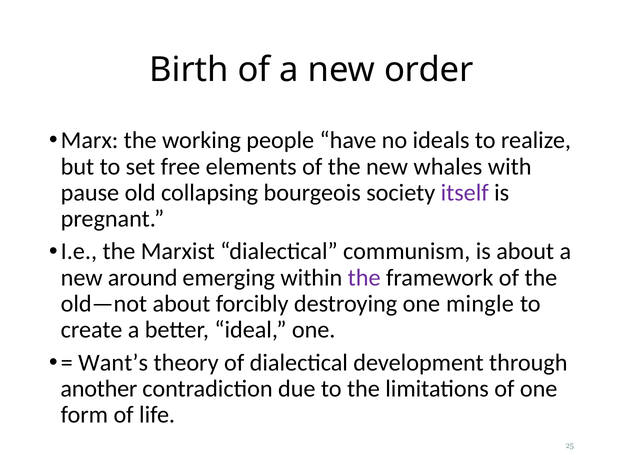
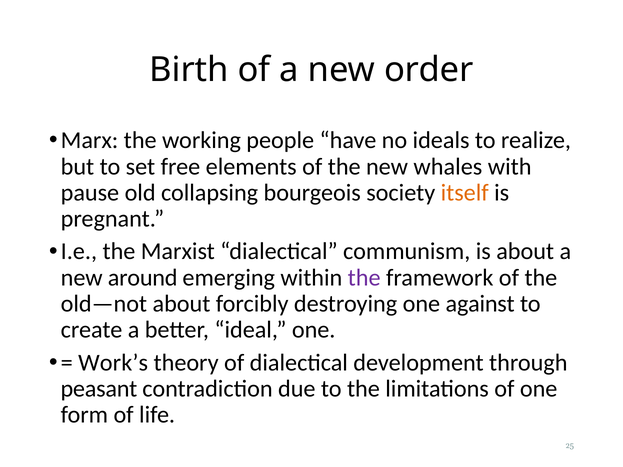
itself colour: purple -> orange
mingle: mingle -> against
Want’s: Want’s -> Work’s
another: another -> peasant
